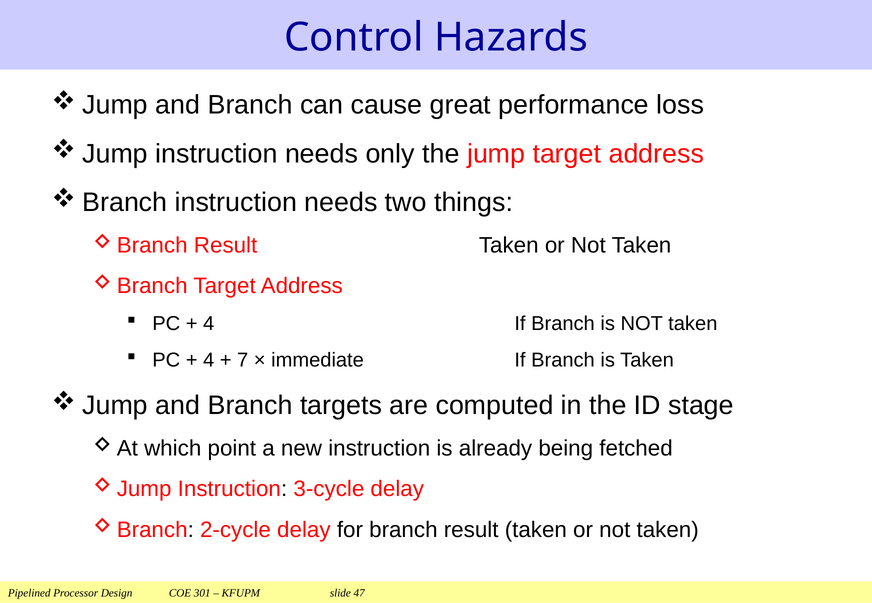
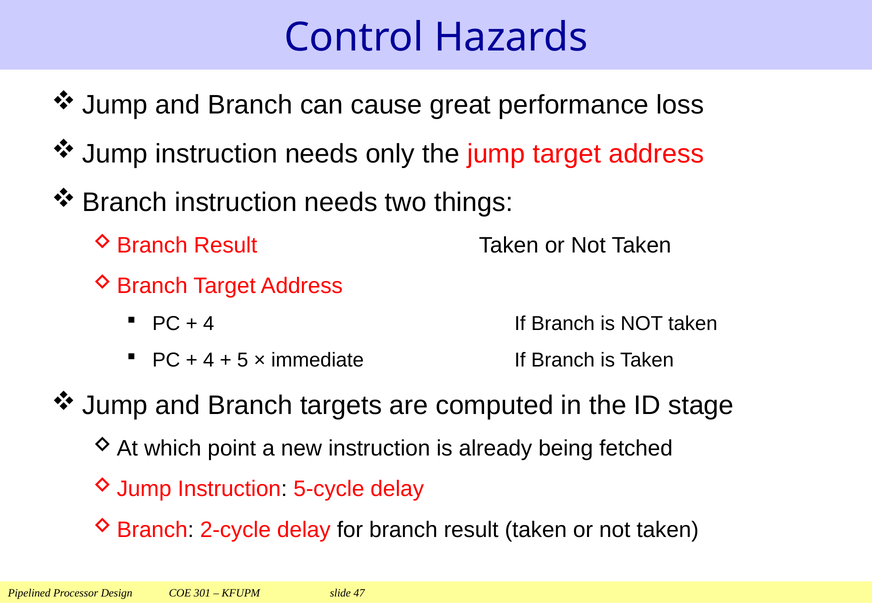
7: 7 -> 5
3-cycle: 3-cycle -> 5-cycle
